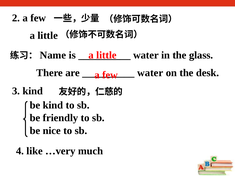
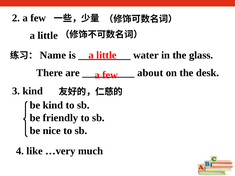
water at (150, 73): water -> about
